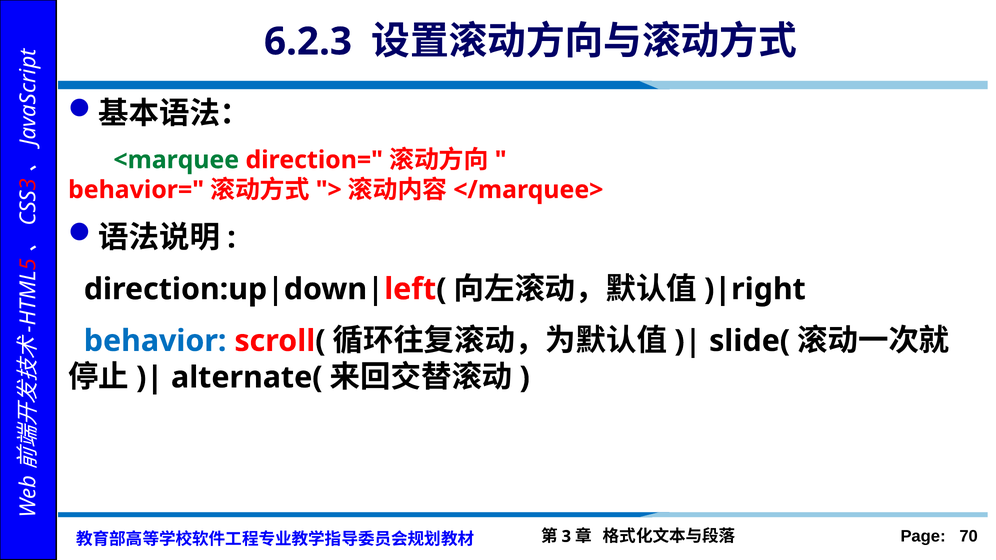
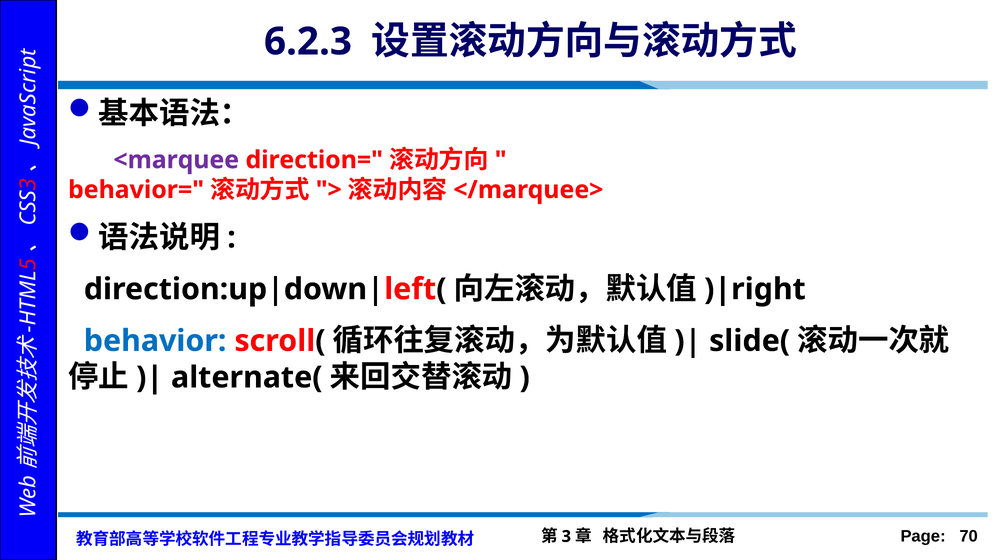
<marquee colour: green -> purple
